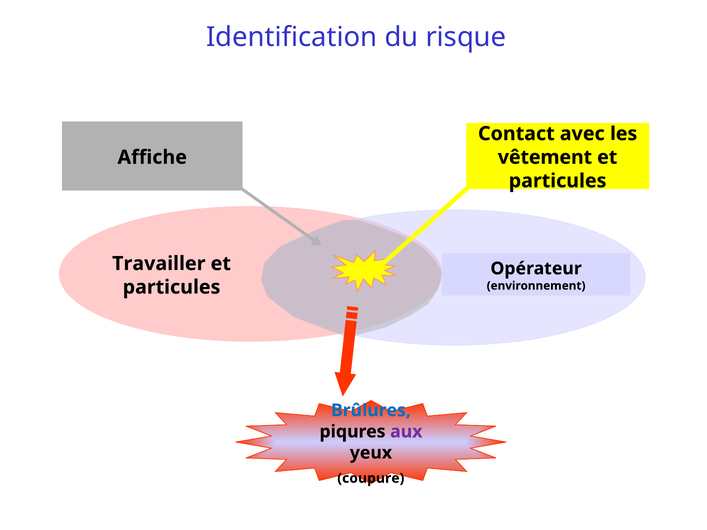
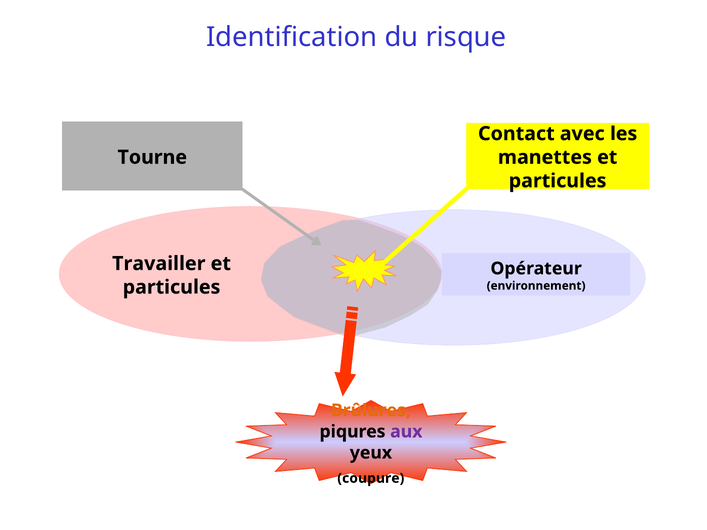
Affiche: Affiche -> Tourne
vêtement: vêtement -> manettes
Brûlures colour: blue -> orange
